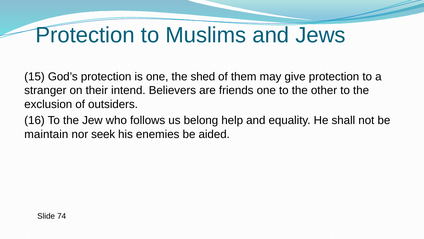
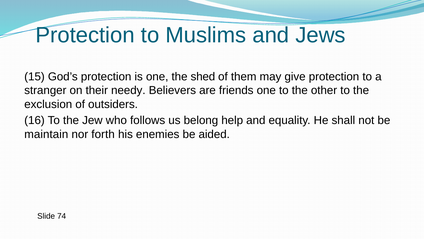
intend: intend -> needy
seek: seek -> forth
